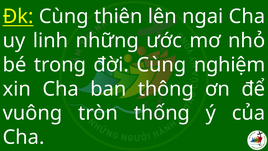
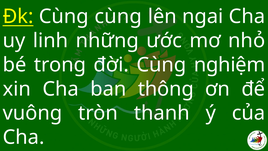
Cùng thiên: thiên -> cùng
thống: thống -> thanh
